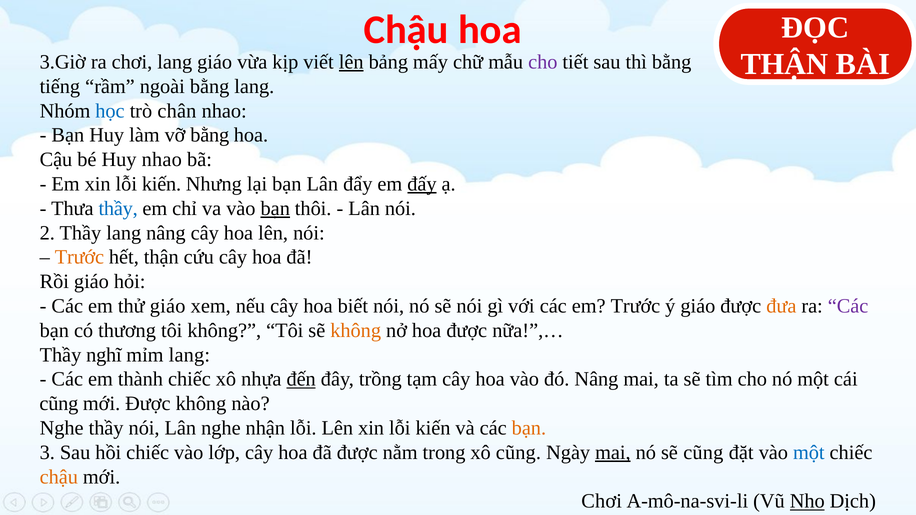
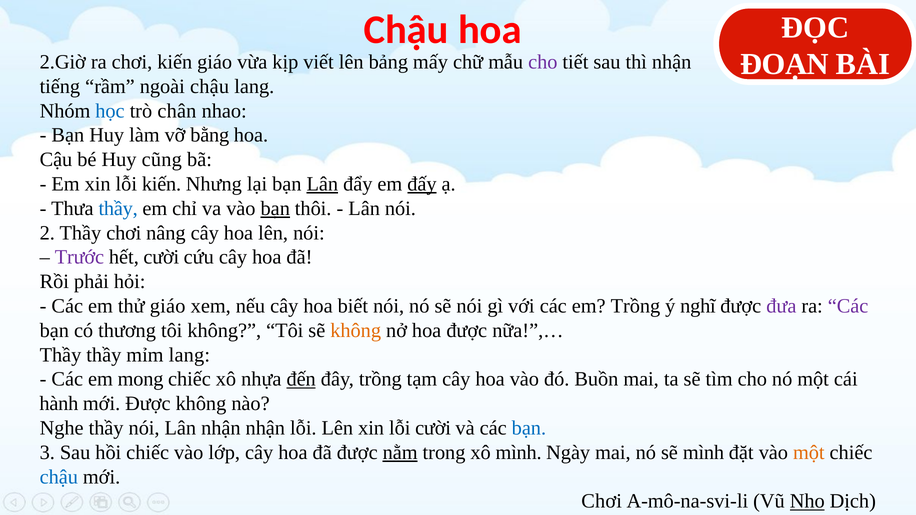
THẬN at (784, 64): THẬN -> ĐOẠN
3.Giờ: 3.Giờ -> 2.Giờ
chơi lang: lang -> kiến
lên at (351, 62) underline: present -> none
thì bằng: bằng -> nhận
ngoài bằng: bằng -> chậu
Huy nhao: nhao -> cũng
Lân at (322, 184) underline: none -> present
Thầy lang: lang -> chơi
Trước at (79, 257) colour: orange -> purple
hết thận: thận -> cười
Rồi giáo: giáo -> phải
em Trước: Trước -> Trồng
ý giáo: giáo -> nghĩ
đưa colour: orange -> purple
Thầy nghĩ: nghĩ -> thầy
thành: thành -> mong
đó Nâng: Nâng -> Buồn
cũng at (59, 404): cũng -> hành
Lân nghe: nghe -> nhận
Lên xin lỗi kiến: kiến -> cười
bạn at (529, 428) colour: orange -> blue
nằm underline: none -> present
xô cũng: cũng -> mình
mai at (613, 453) underline: present -> none
sẽ cũng: cũng -> mình
một at (809, 453) colour: blue -> orange
chậu at (59, 477) colour: orange -> blue
